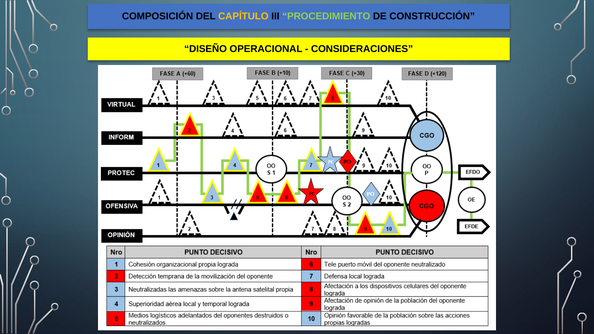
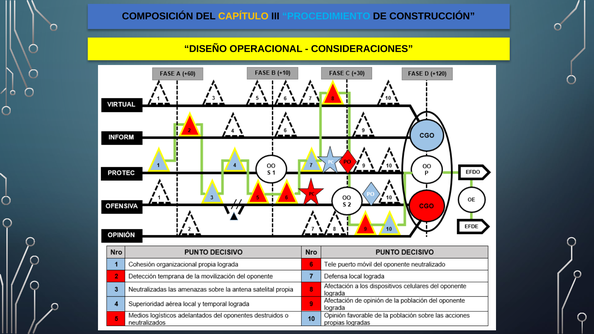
PROCEDIMIENTO colour: light green -> light blue
